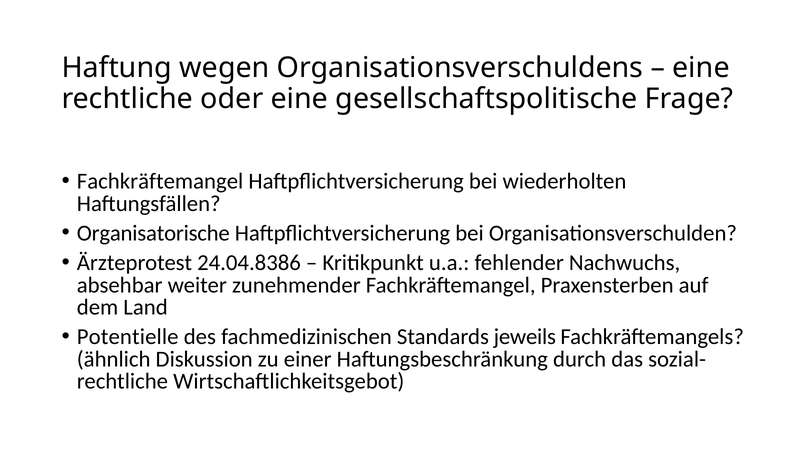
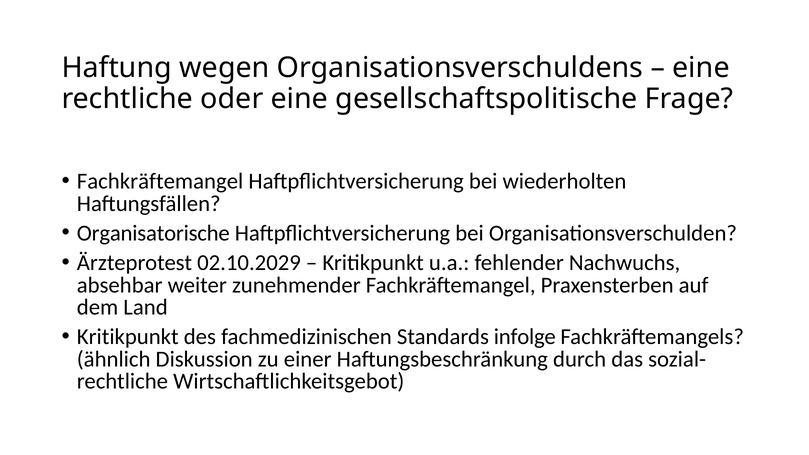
24.04.8386: 24.04.8386 -> 02.10.2029
Potentielle at (128, 337): Potentielle -> Kritikpunkt
jeweils: jeweils -> infolge
